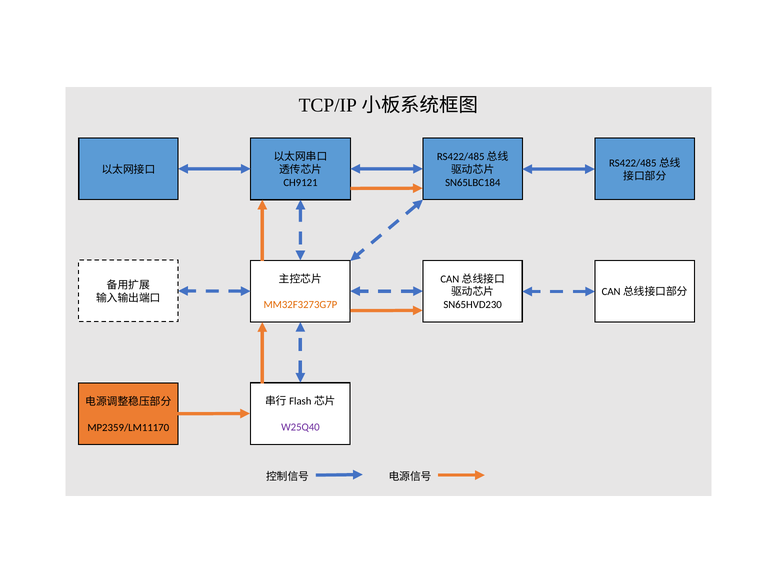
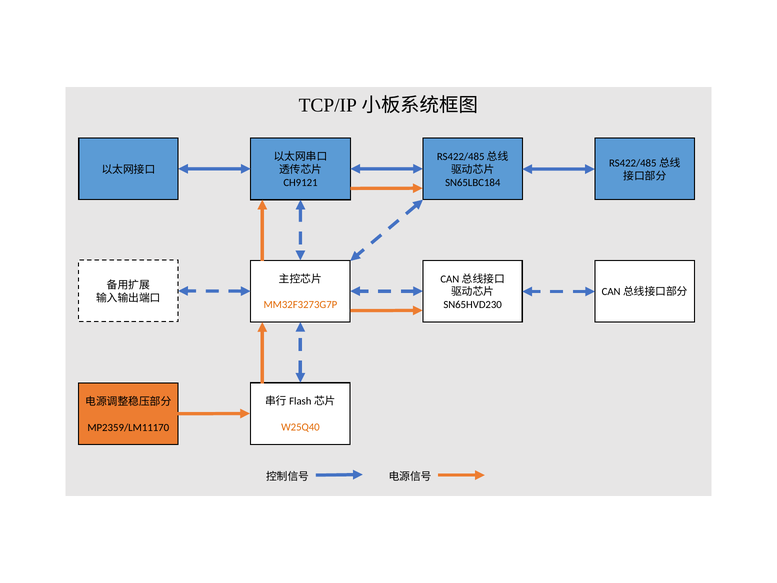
W25Q40 colour: purple -> orange
